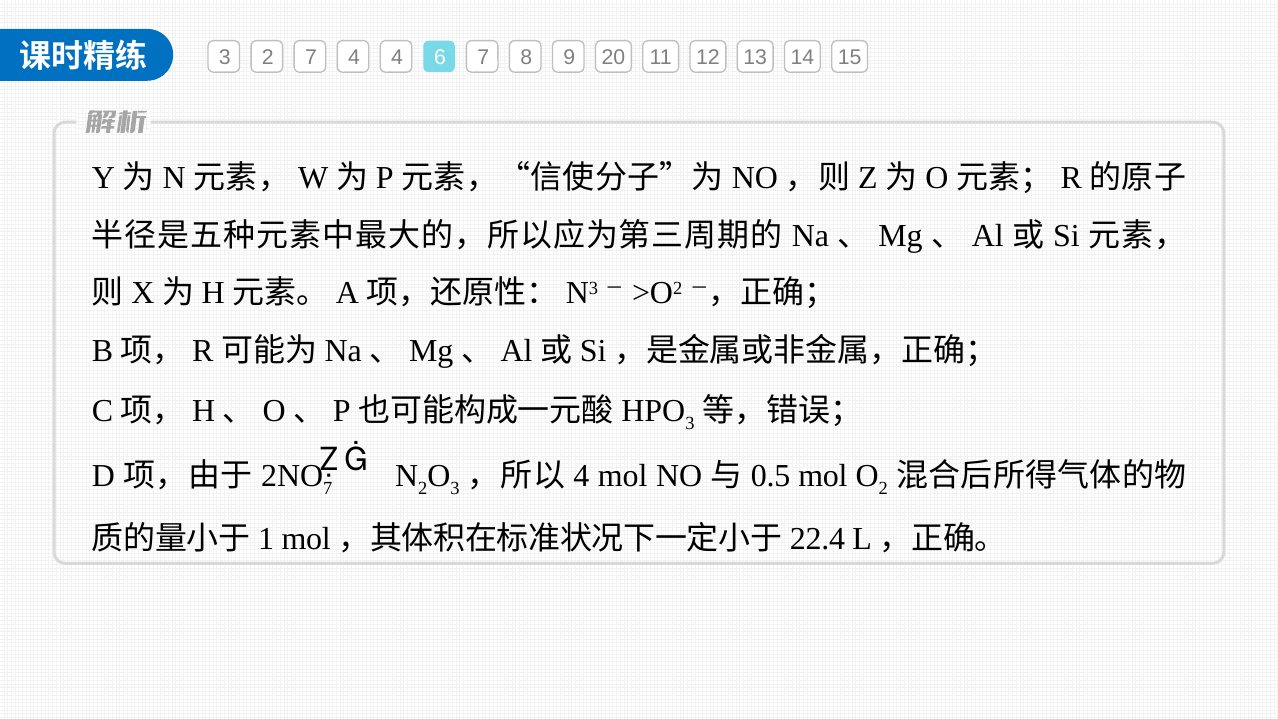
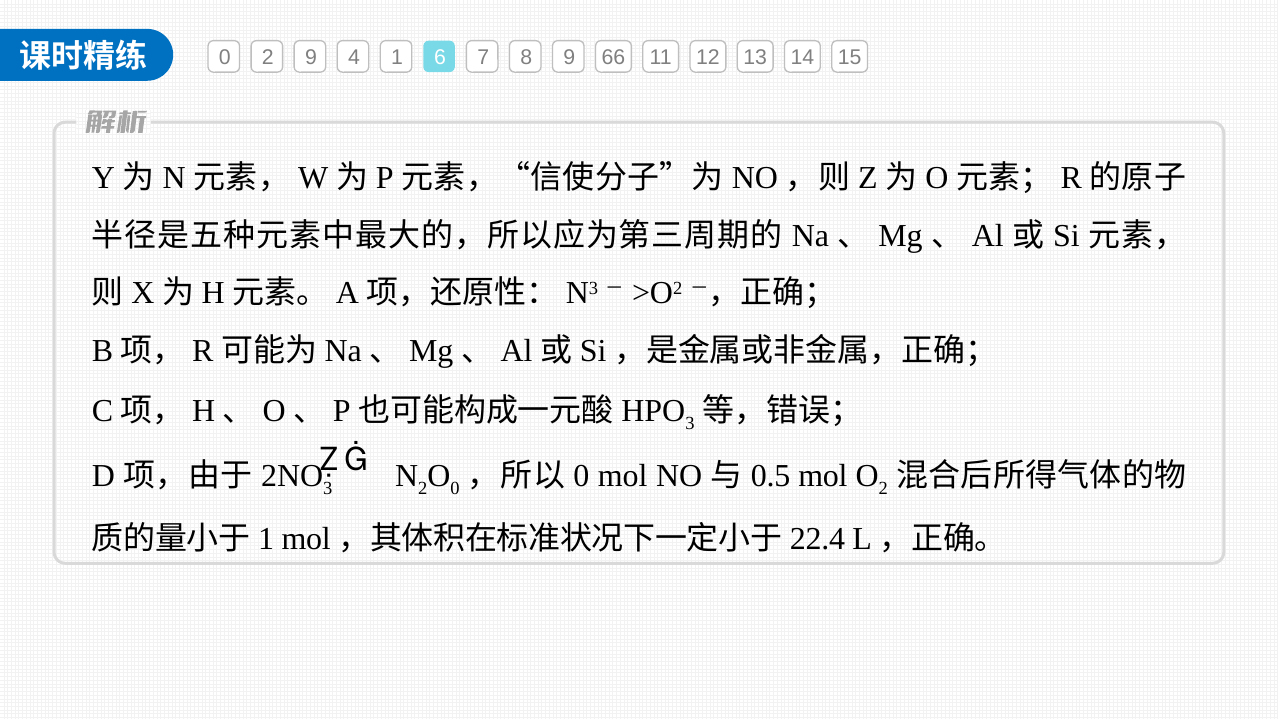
3 at (225, 58): 3 -> 0
2 7: 7 -> 9
4 4: 4 -> 1
20: 20 -> 66
7 at (328, 489): 7 -> 3
3 at (455, 489): 3 -> 0
4 at (581, 476): 4 -> 0
